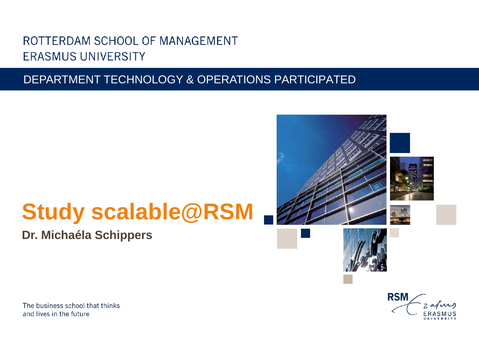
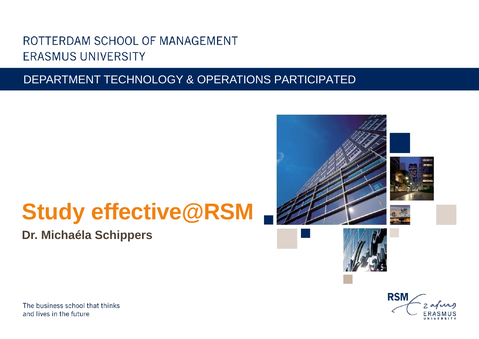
scalable@RSM: scalable@RSM -> effective@RSM
